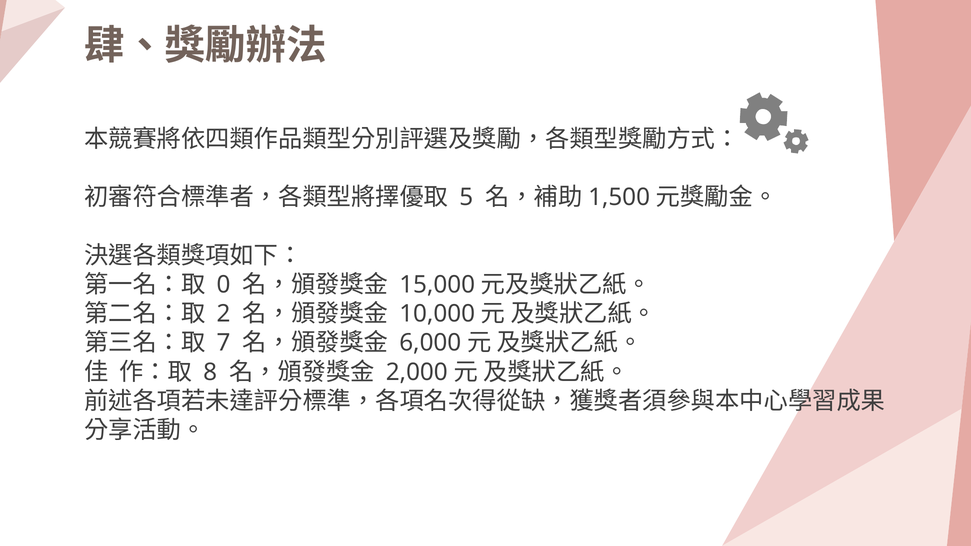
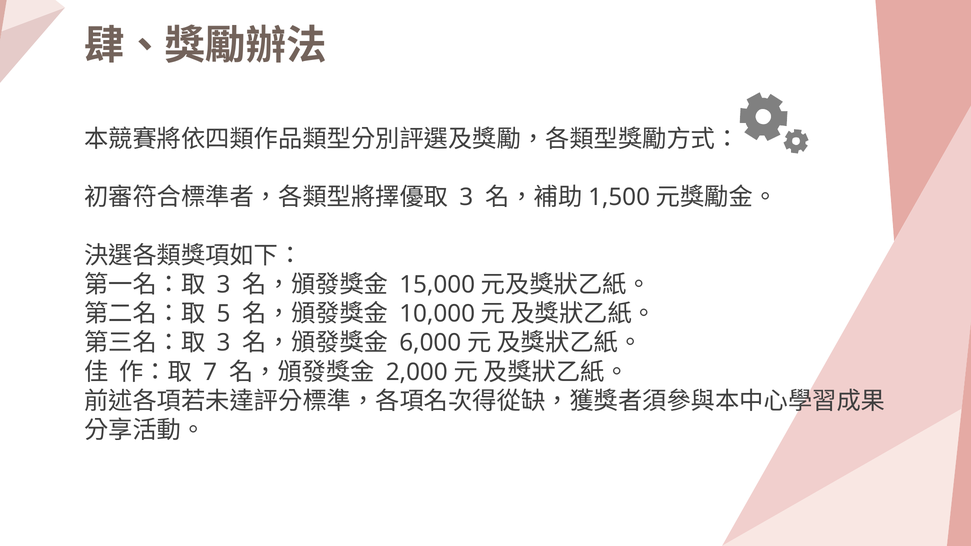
5 at (466, 197): 5 -> 3
0 at (224, 285): 0 -> 3
2: 2 -> 5
7 at (224, 343): 7 -> 3
8: 8 -> 7
